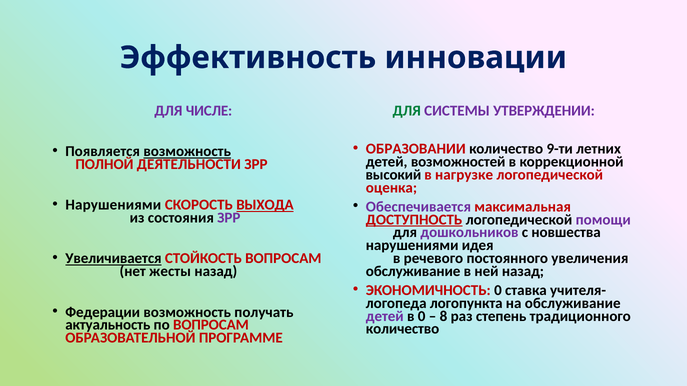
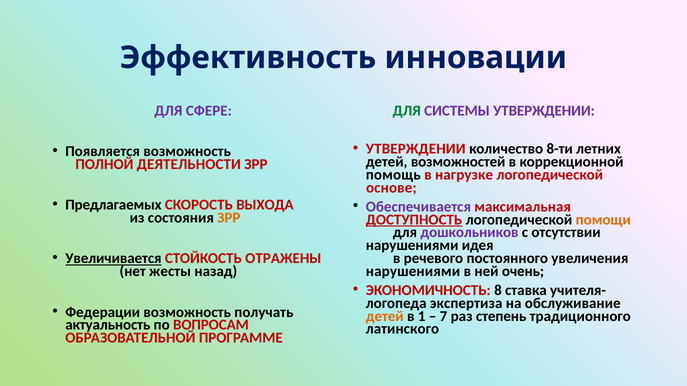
ЧИСЛЕ: ЧИСЛЕ -> СФЕРЕ
ОБРАЗОВАНИИ at (416, 149): ОБРАЗОВАНИИ -> УТВЕРЖДЕНИИ
9-ти: 9-ти -> 8-ти
возможность at (187, 152) underline: present -> none
высокий: высокий -> помощь
оценка: оценка -> основе
Нарушениями at (113, 205): Нарушениями -> Предлагаемых
ВЫХОДА underline: present -> none
ЗРР at (229, 218) colour: purple -> orange
помощи colour: purple -> orange
новшества: новшества -> отсутствии
СТОЙКОСТЬ ВОПРОСАМ: ВОПРОСАМ -> ОТРАЖЕНЫ
обслуживание at (413, 272): обслуживание -> нарушениями
ней назад: назад -> очень
ЭКОНОМИЧНОСТЬ 0: 0 -> 8
логопункта: логопункта -> экспертиза
детей at (385, 316) colour: purple -> orange
в 0: 0 -> 1
8: 8 -> 7
количество at (403, 329): количество -> латинского
